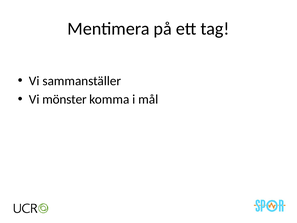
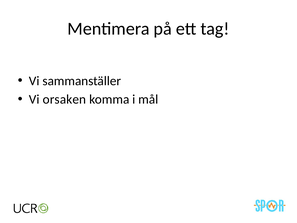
mönster: mönster -> orsaken
